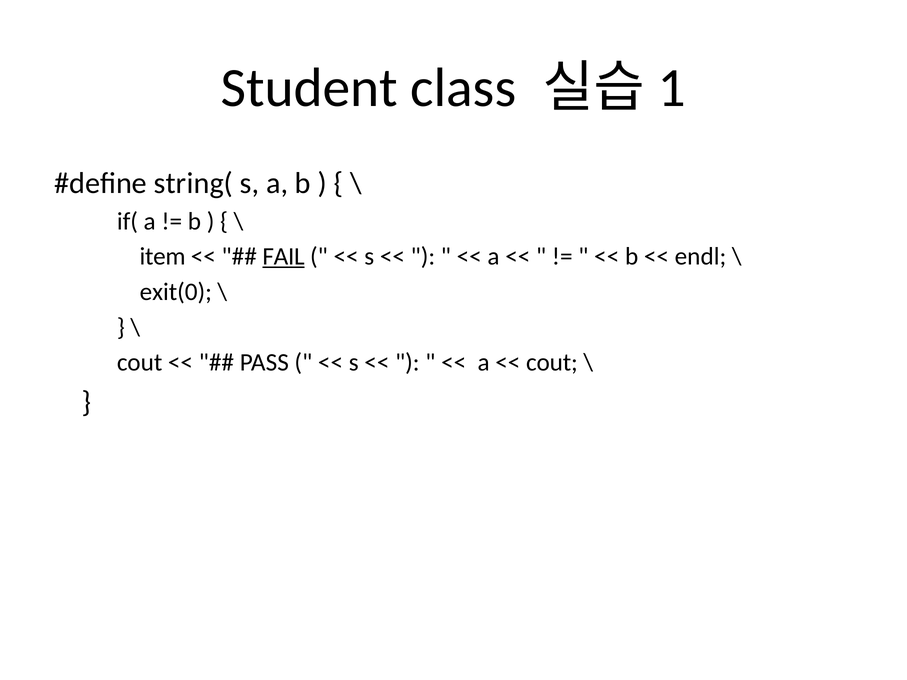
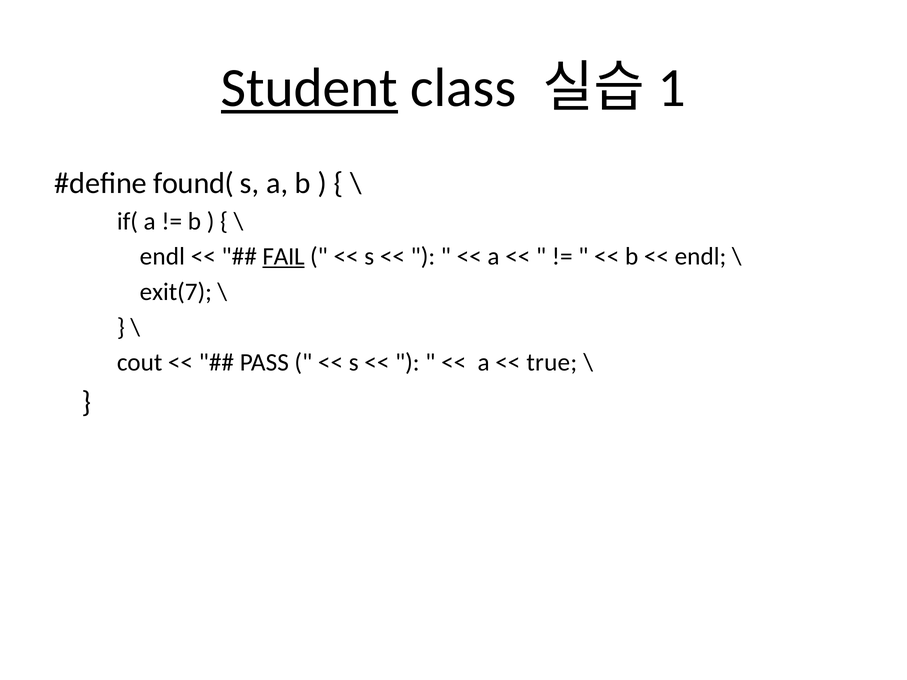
Student underline: none -> present
string(: string( -> found(
item at (163, 257): item -> endl
exit(0: exit(0 -> exit(7
cout at (552, 363): cout -> true
